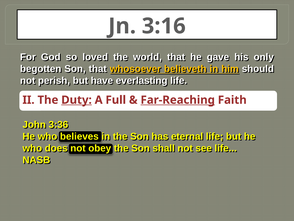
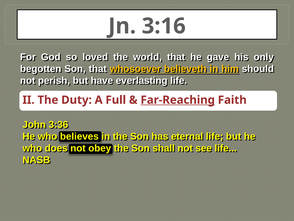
Duty underline: present -> none
